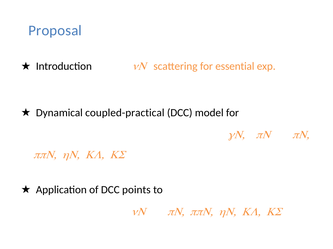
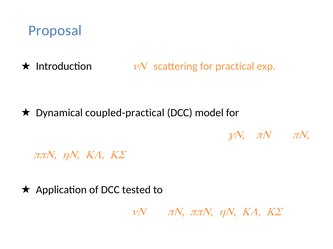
essential: essential -> practical
points: points -> tested
